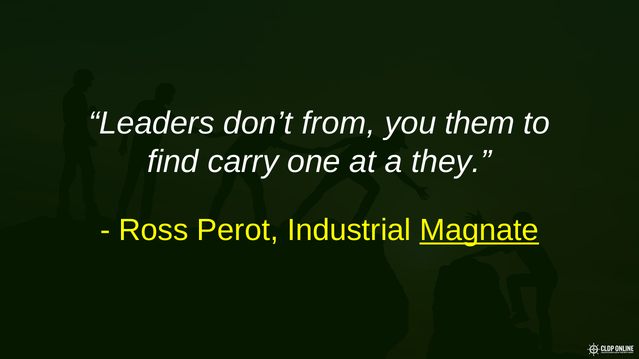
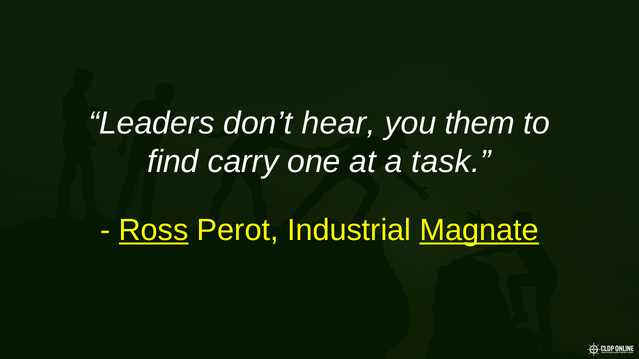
from: from -> hear
they: they -> task
Ross underline: none -> present
